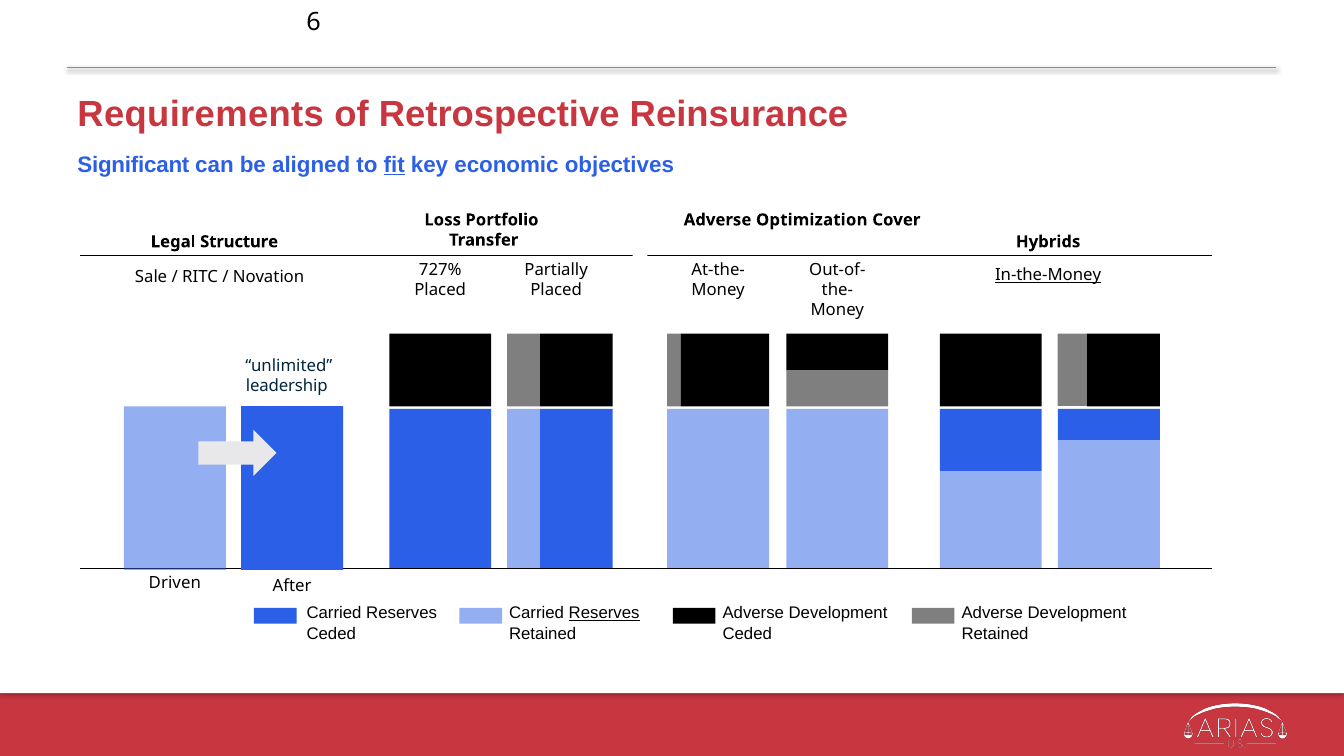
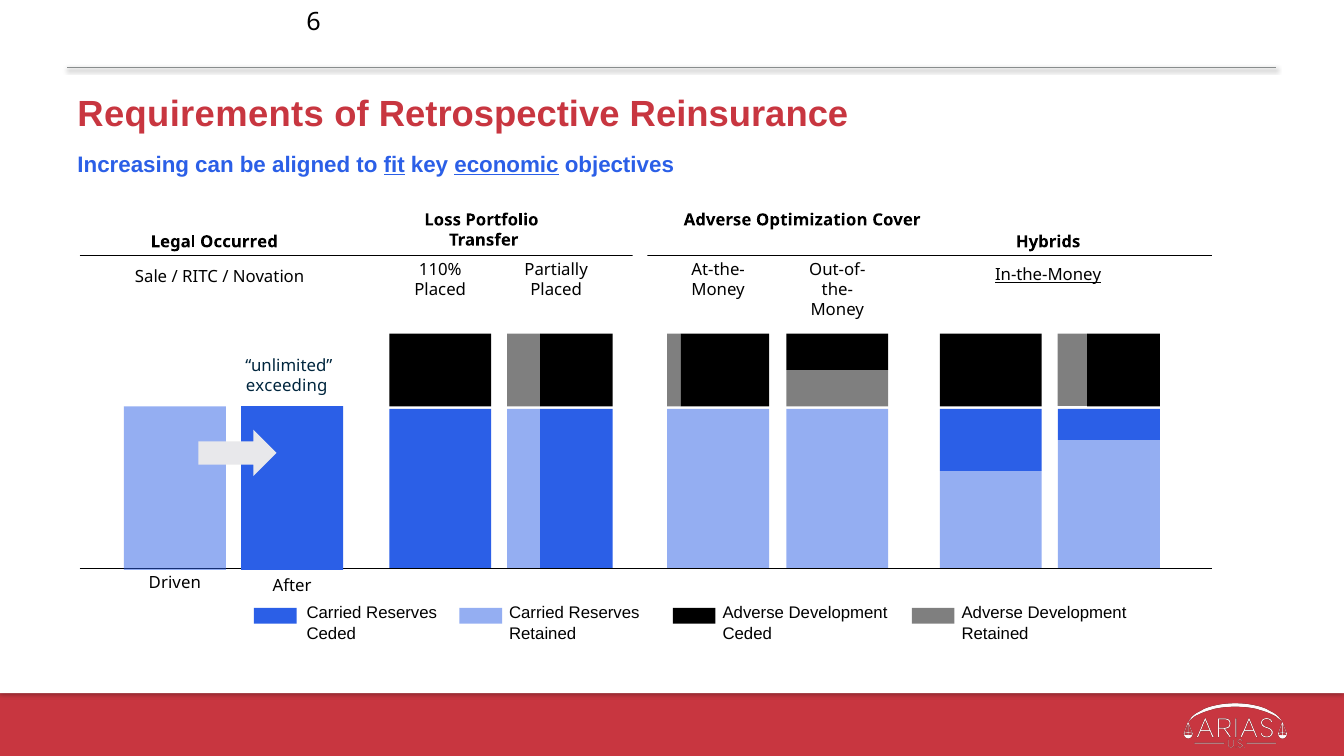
Significant: Significant -> Increasing
economic underline: none -> present
Structure: Structure -> Occurred
727%: 727% -> 110%
leadership: leadership -> exceeding
Reserves at (604, 613) underline: present -> none
